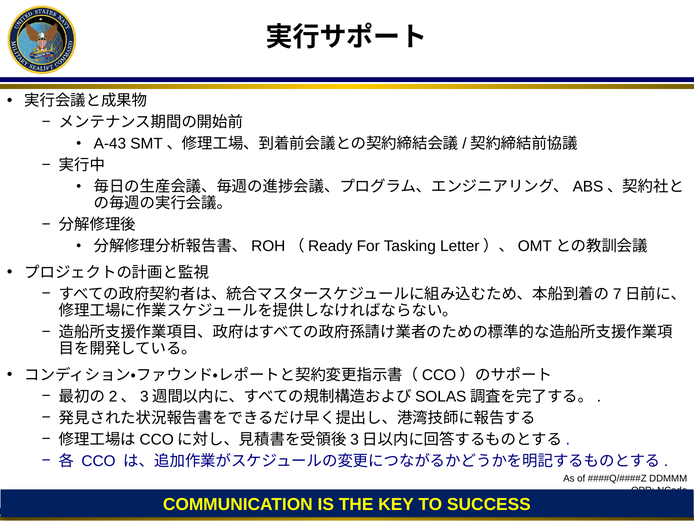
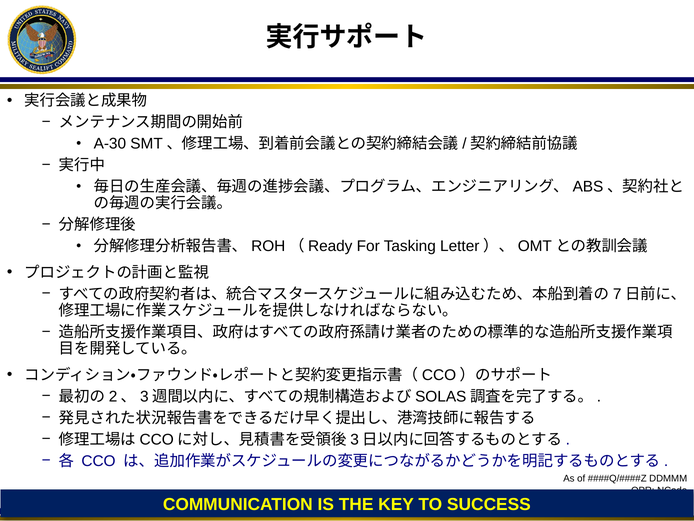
A-43: A-43 -> A-30
